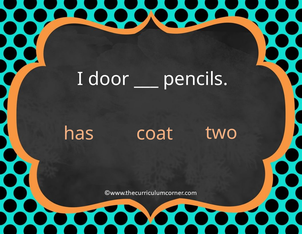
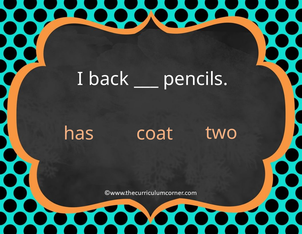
door: door -> back
